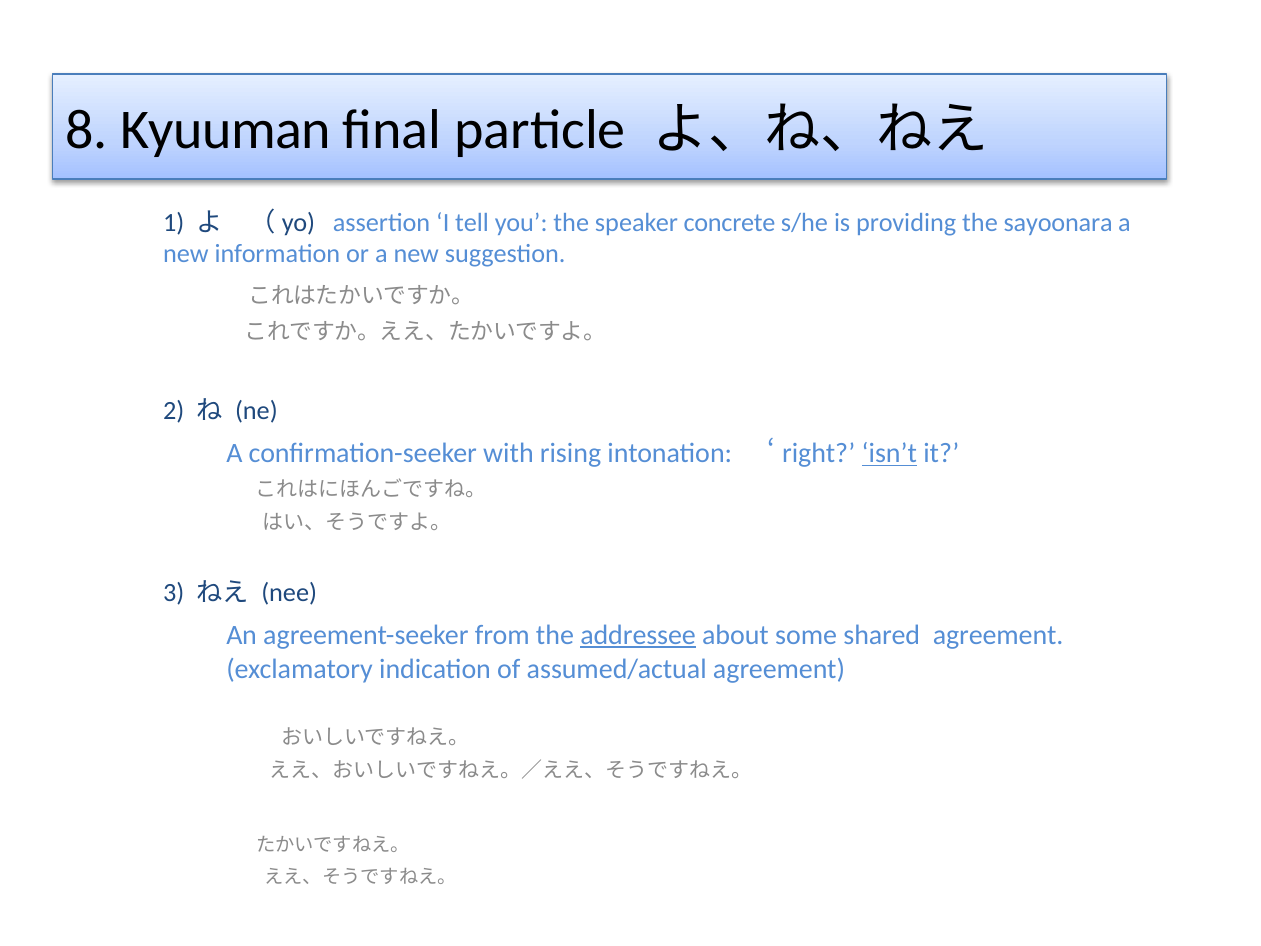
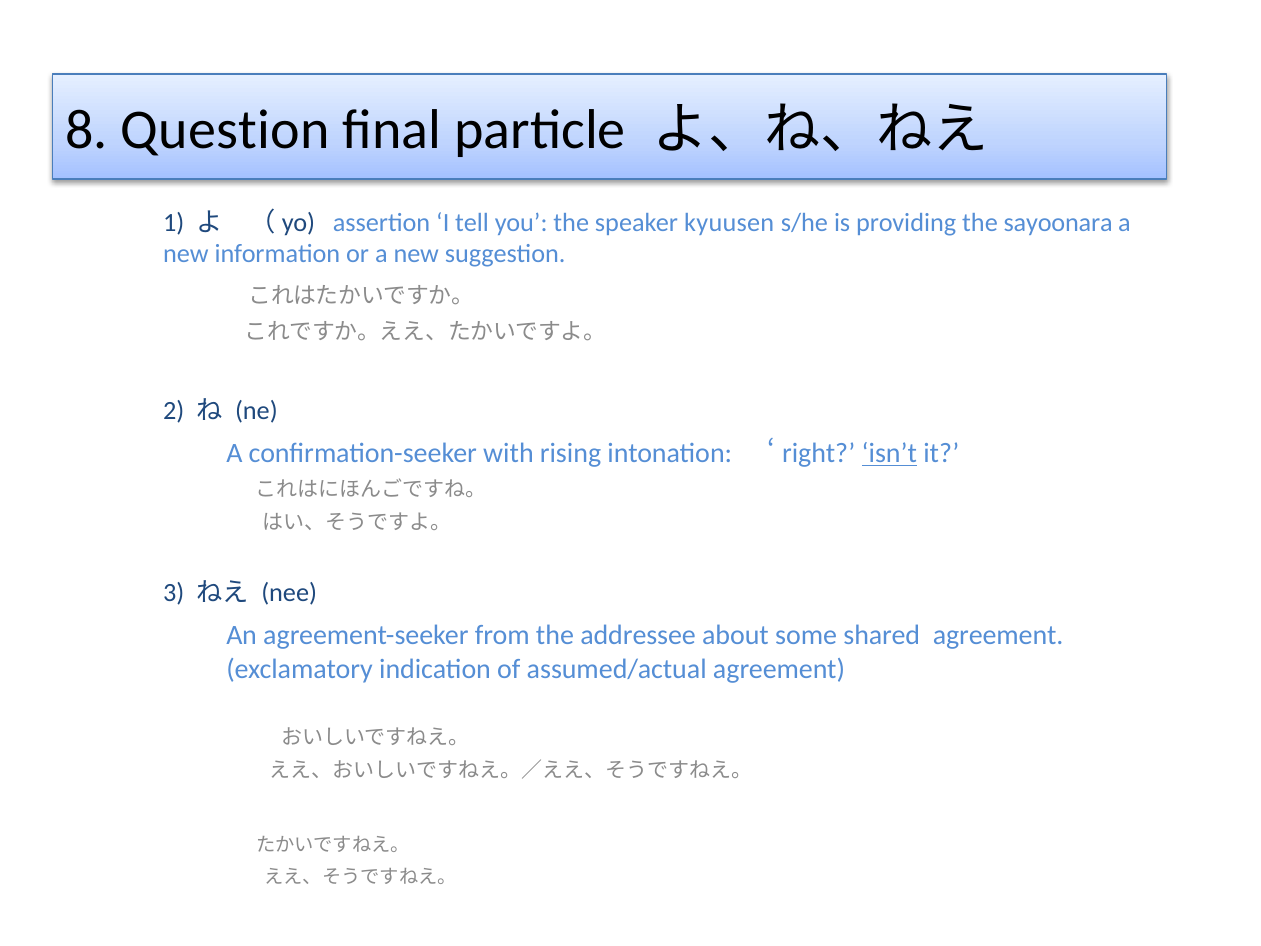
Kyuuman: Kyuuman -> Question
concrete: concrete -> kyuusen
addressee underline: present -> none
